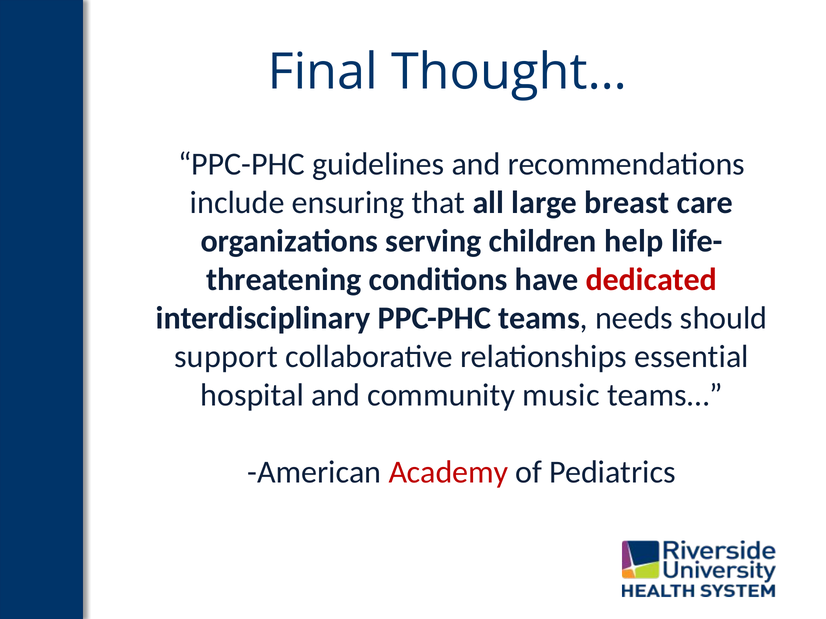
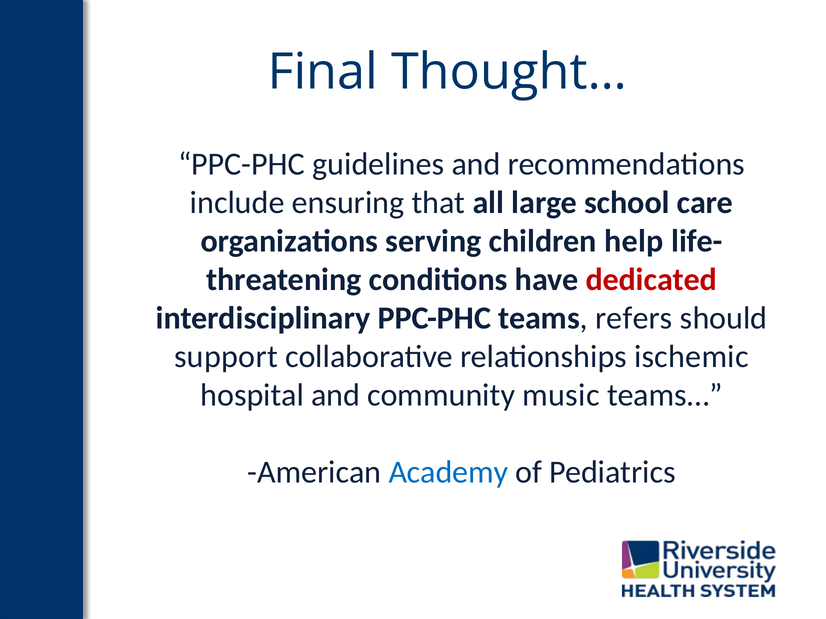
breast: breast -> school
needs: needs -> refers
essential: essential -> ischemic
Academy colour: red -> blue
